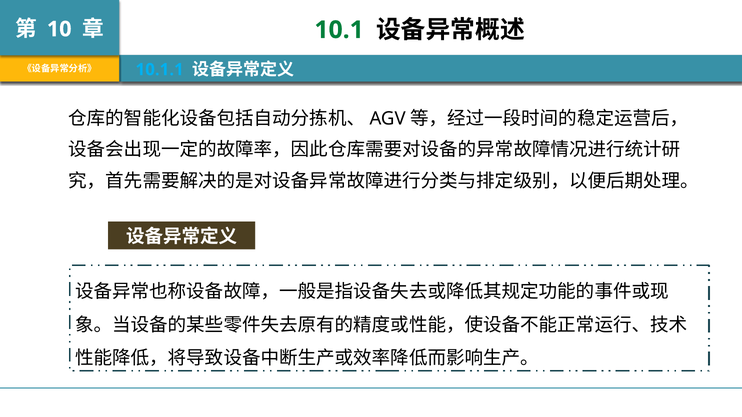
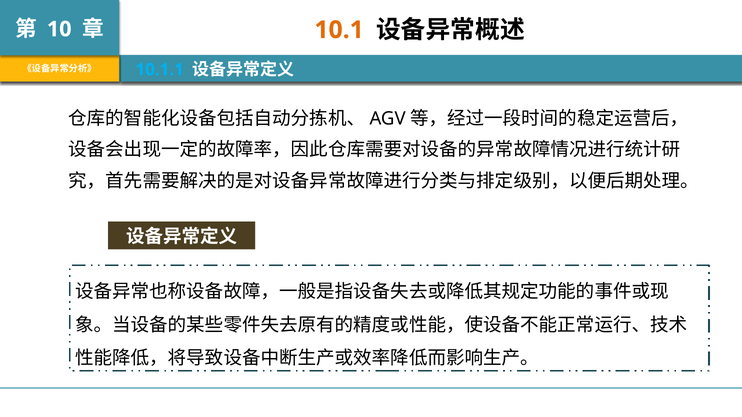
10.1 colour: green -> orange
